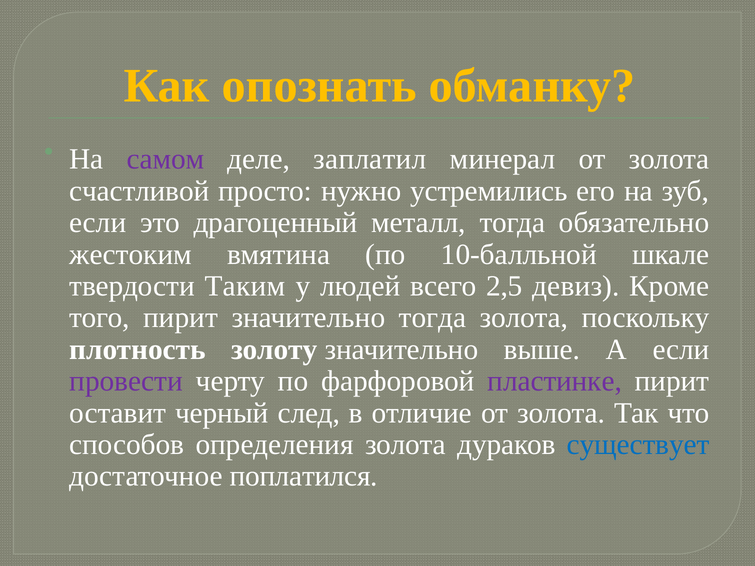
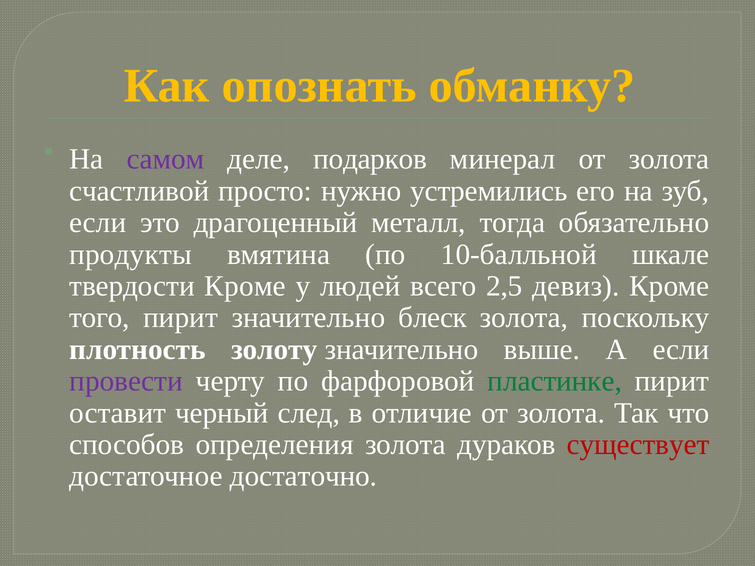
заплатил: заплатил -> подарков
жестоким: жестоким -> продукты
твердости Таким: Таким -> Кроме
значительно тогда: тогда -> блеск
пластинке colour: purple -> green
существует colour: blue -> red
поплатился: поплатился -> достаточно
